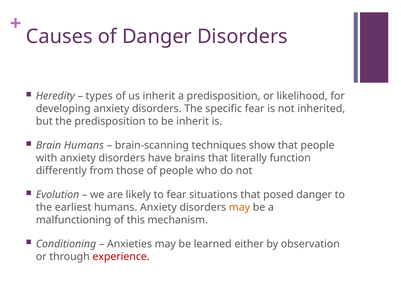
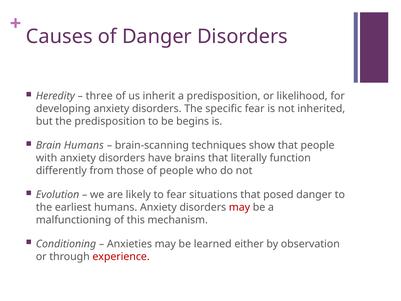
types: types -> three
be inherit: inherit -> begins
may at (239, 207) colour: orange -> red
